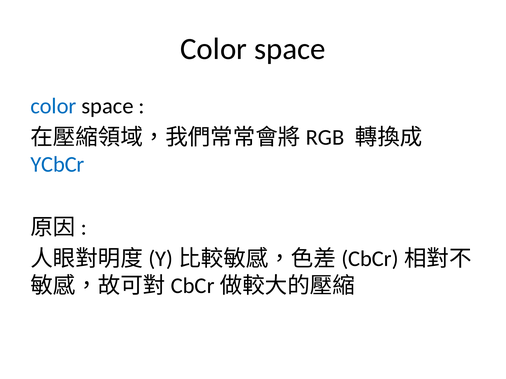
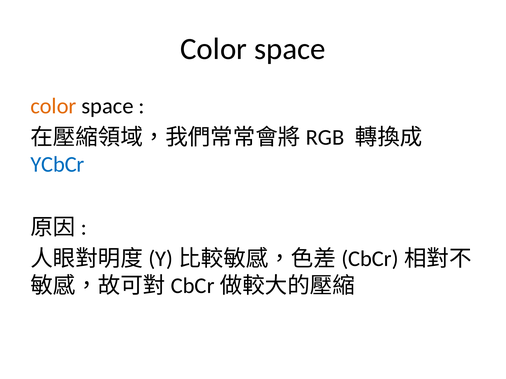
color at (53, 106) colour: blue -> orange
